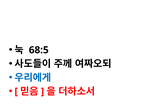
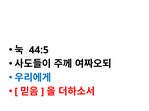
68:5: 68:5 -> 44:5
